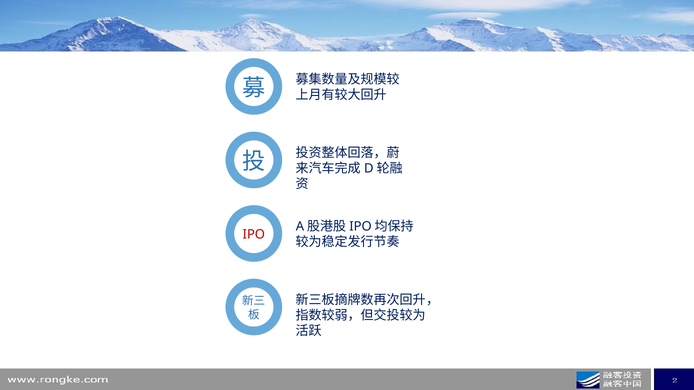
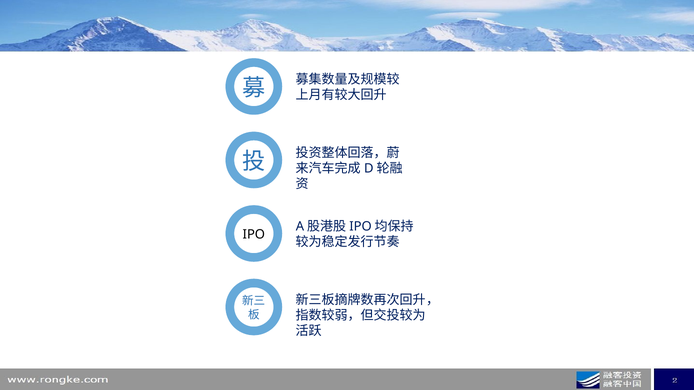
IPO colour: red -> black
